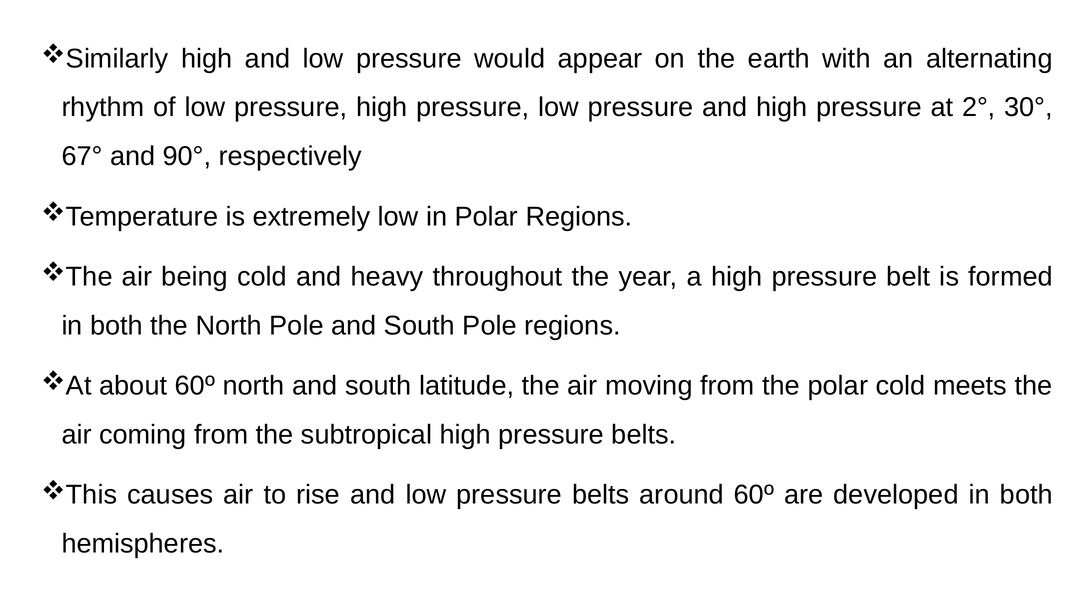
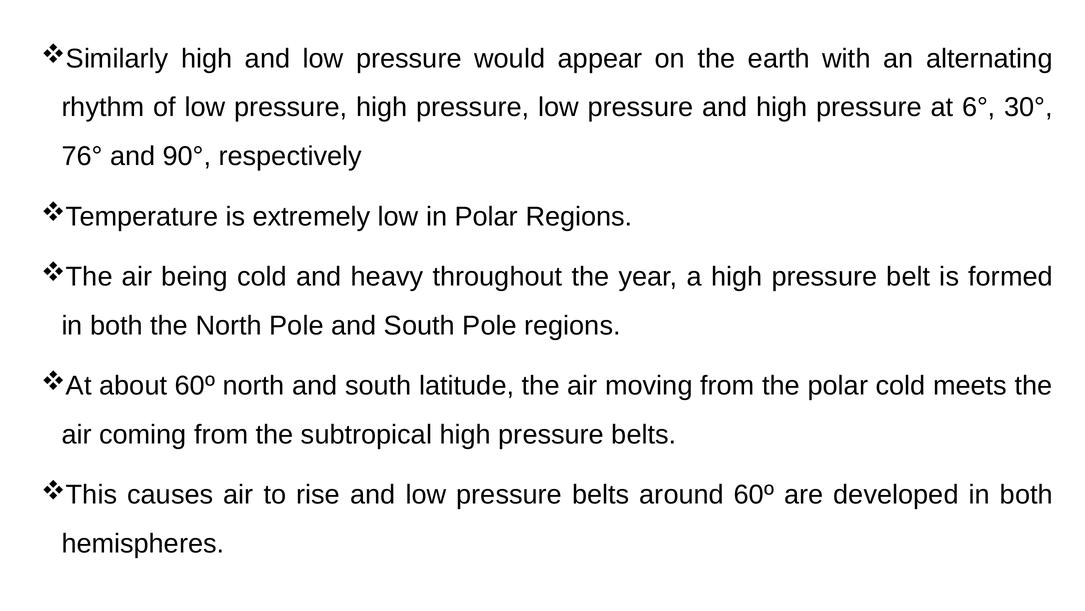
2°: 2° -> 6°
67°: 67° -> 76°
